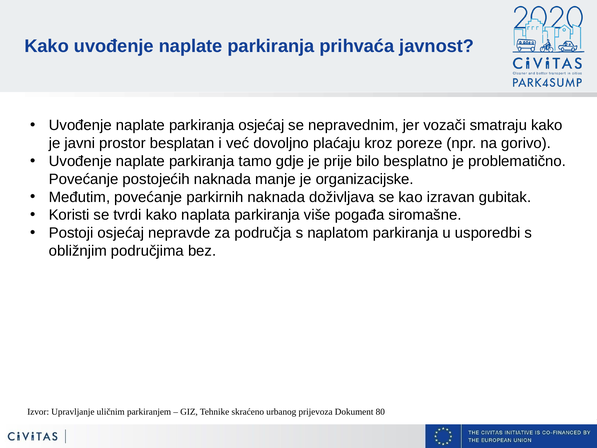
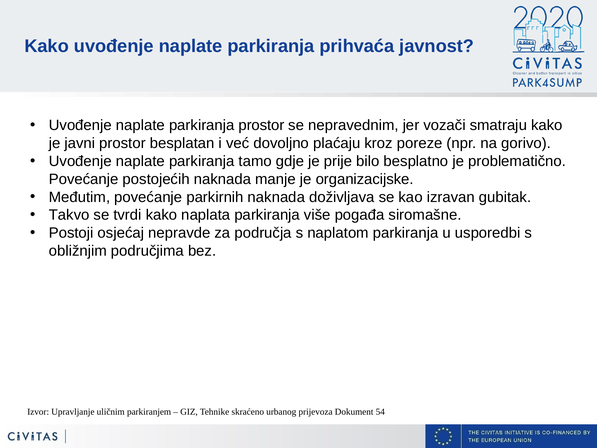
parkiranja osjećaj: osjećaj -> prostor
Koristi: Koristi -> Takvo
80: 80 -> 54
